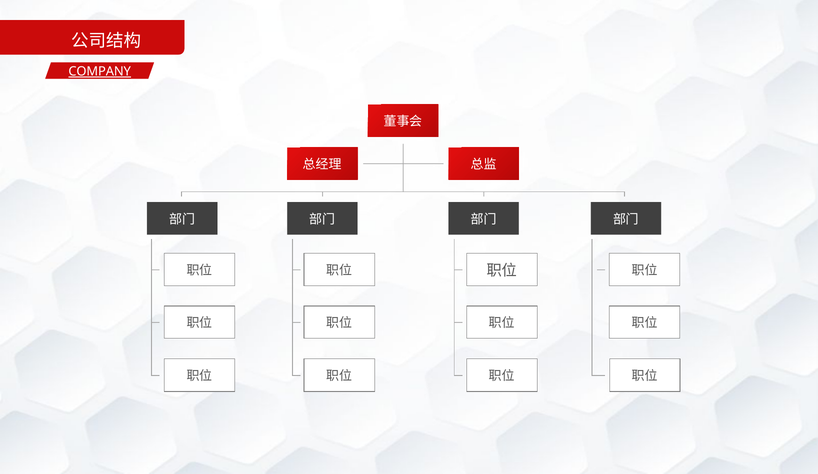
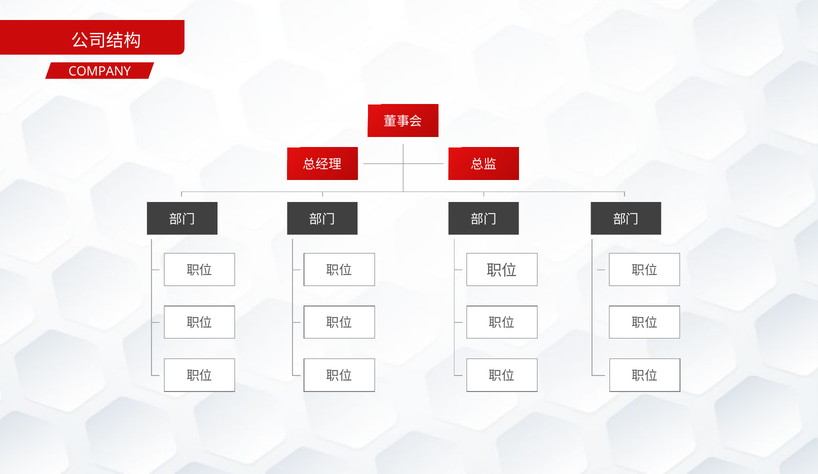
COMPANY underline: present -> none
